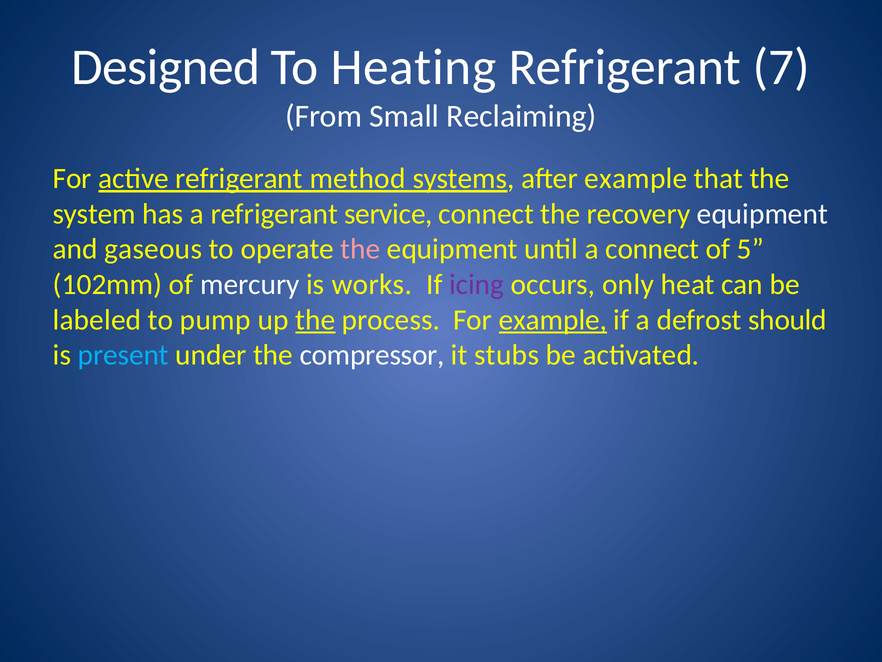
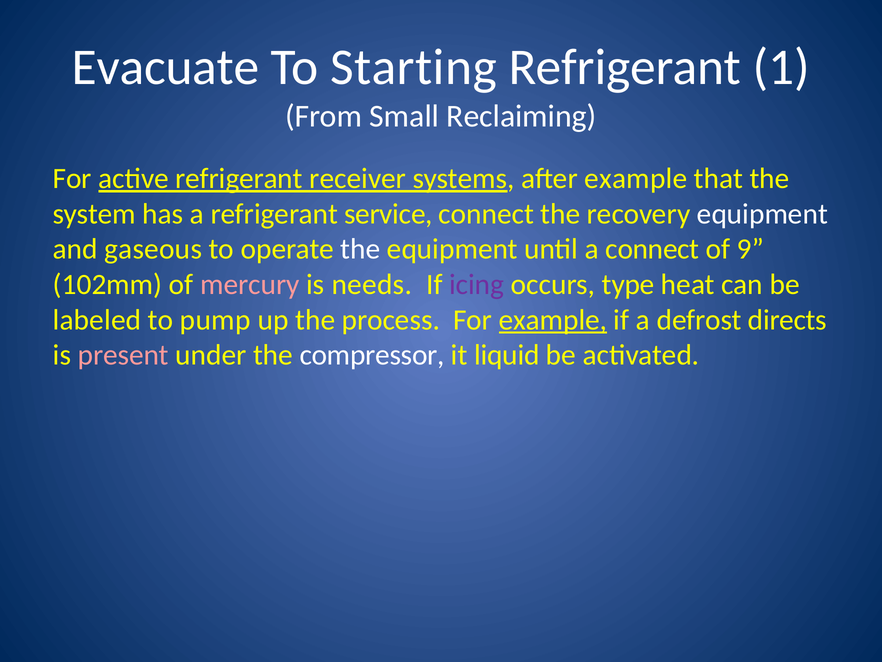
Designed: Designed -> Evacuate
Heating: Heating -> Starting
7: 7 -> 1
method: method -> receiver
the at (360, 249) colour: pink -> white
5: 5 -> 9
mercury colour: white -> pink
works: works -> needs
only: only -> type
the at (315, 320) underline: present -> none
should: should -> directs
present colour: light blue -> pink
stubs: stubs -> liquid
